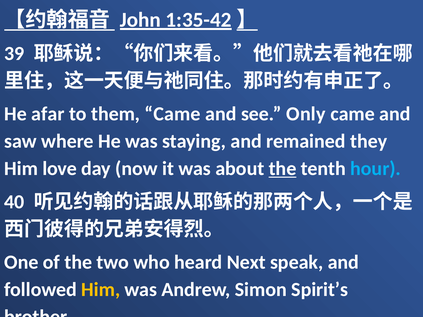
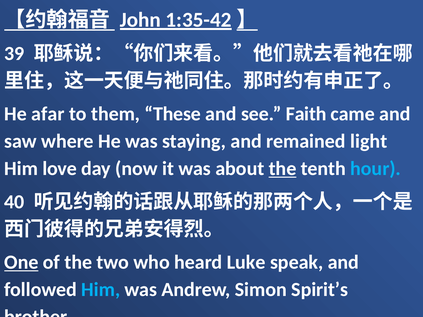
them Came: Came -> These
Only: Only -> Faith
they: they -> light
One underline: none -> present
Next: Next -> Luke
Him at (101, 290) colour: yellow -> light blue
